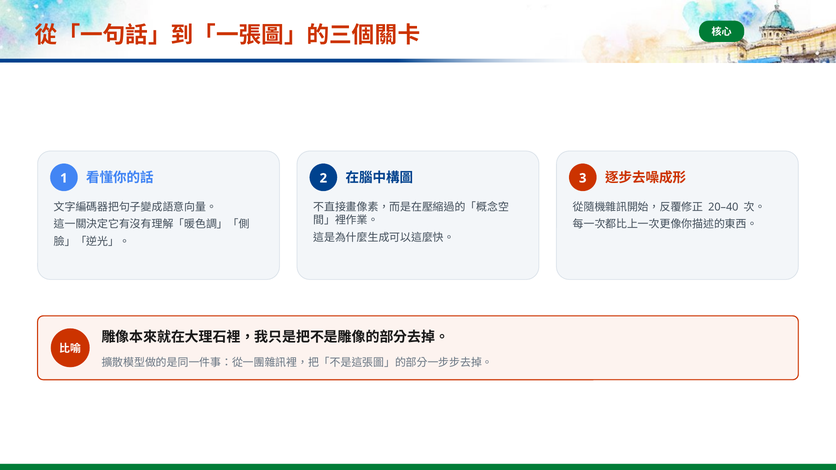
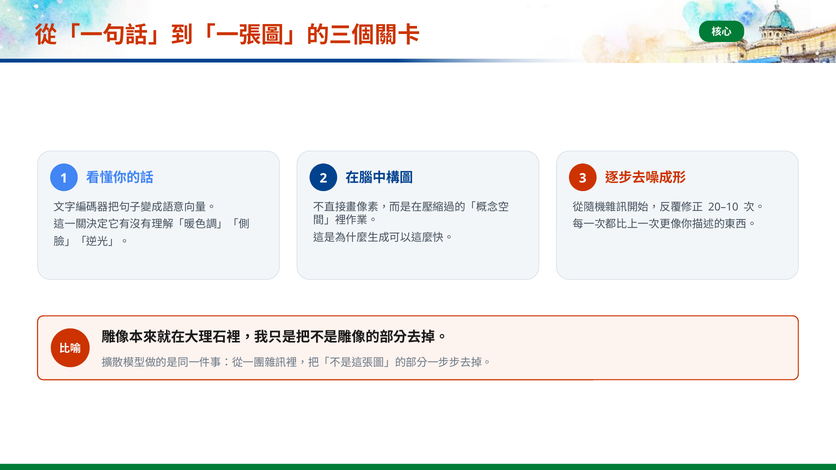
20–40: 20–40 -> 20–10
